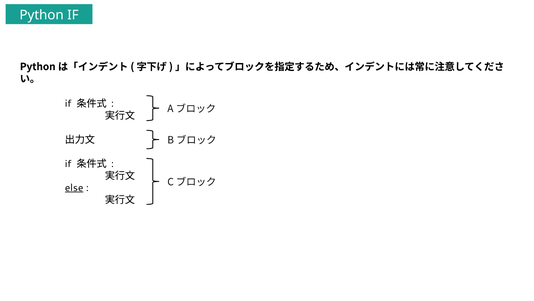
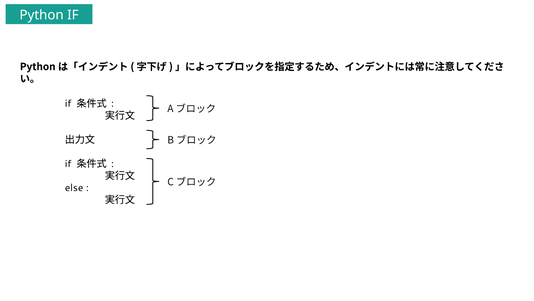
else underline: present -> none
